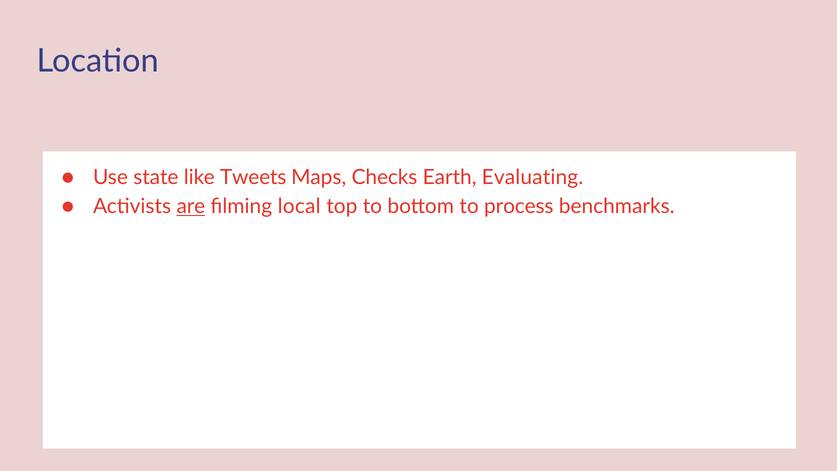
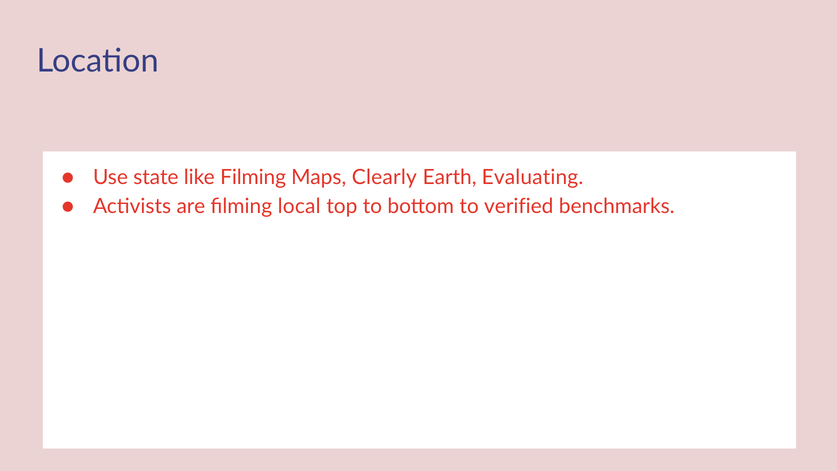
like Tweets: Tweets -> Filming
Checks: Checks -> Clearly
are underline: present -> none
process: process -> verified
